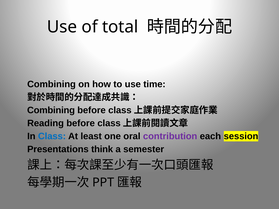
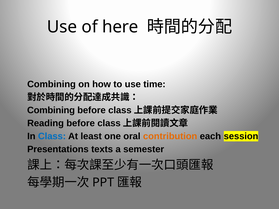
total: total -> here
contribution colour: purple -> orange
think: think -> texts
